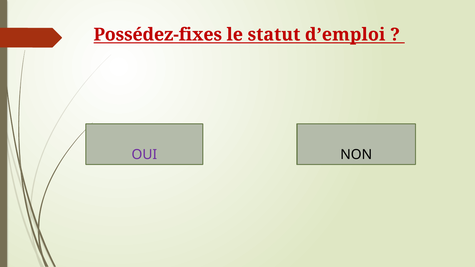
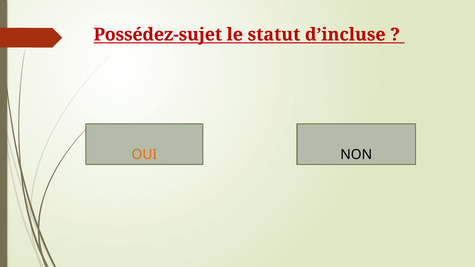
Possédez-fixes: Possédez-fixes -> Possédez-sujet
d’emploi: d’emploi -> d’incluse
OUI colour: purple -> orange
